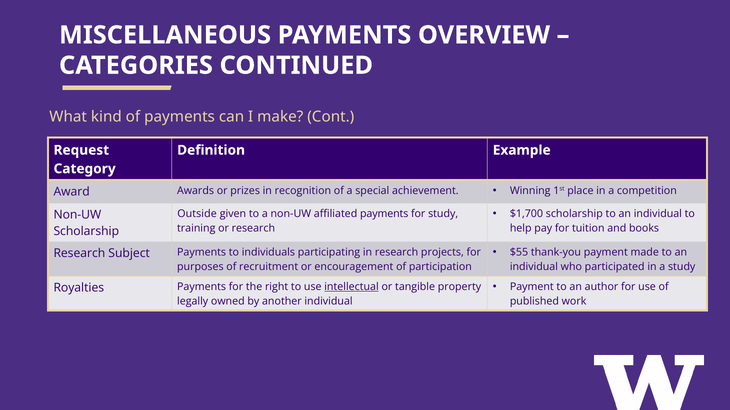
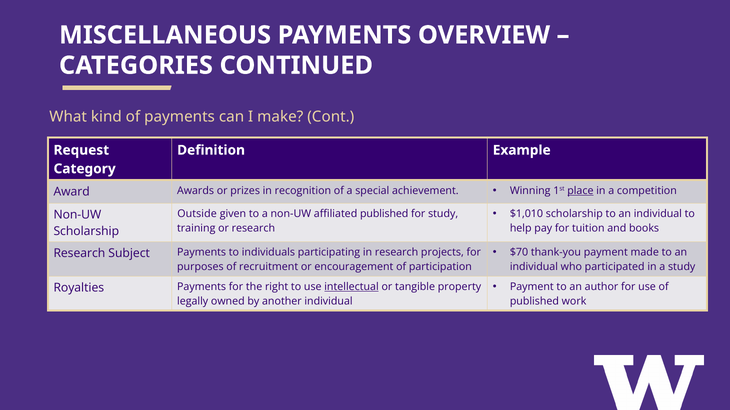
place underline: none -> present
$1,700: $1,700 -> $1,010
affiliated payments: payments -> published
$55: $55 -> $70
